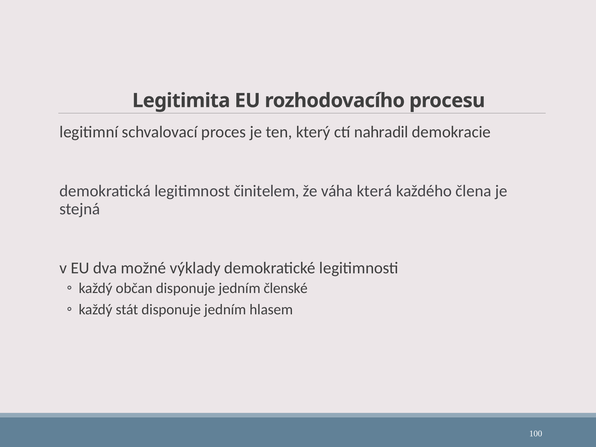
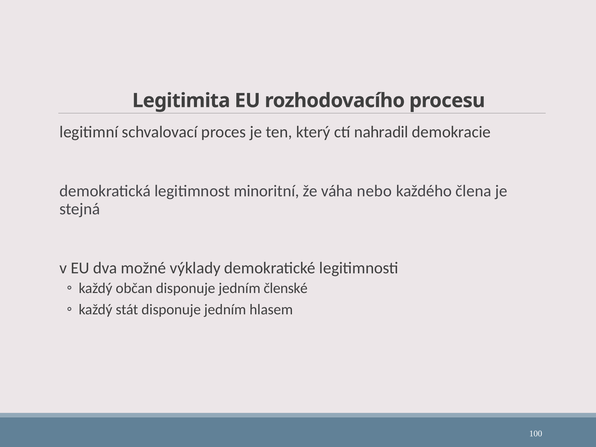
činitelem: činitelem -> minoritní
která: která -> nebo
